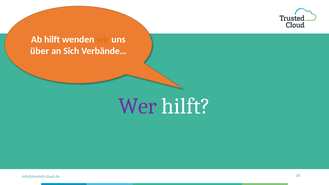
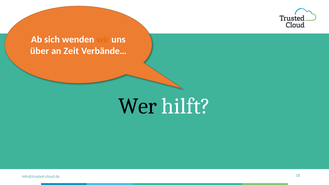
Ab hilft: hilft -> sich
Sich: Sich -> Zeit
Wer colour: purple -> black
